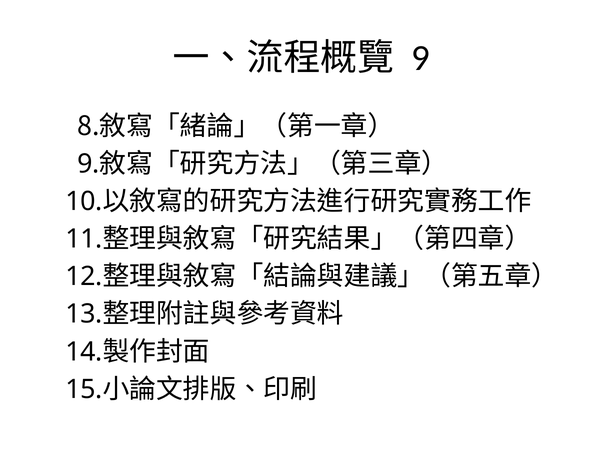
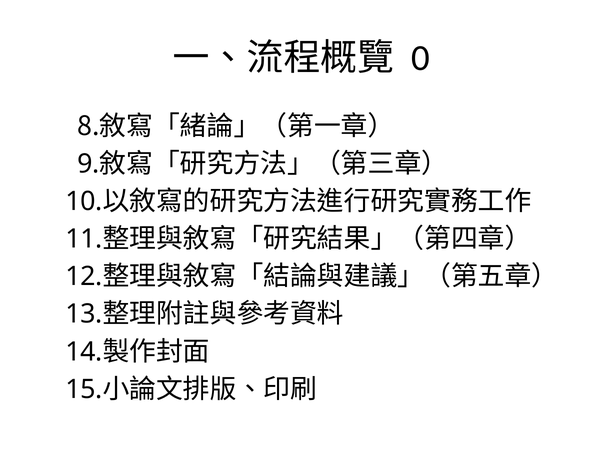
9 at (421, 58): 9 -> 0
